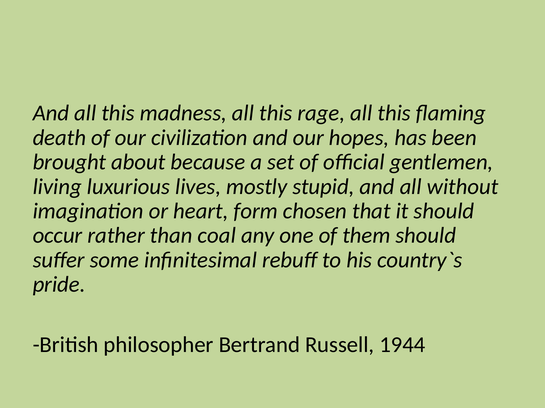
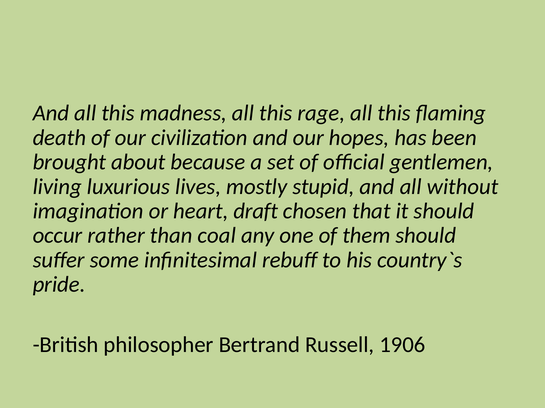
form: form -> draft
1944: 1944 -> 1906
